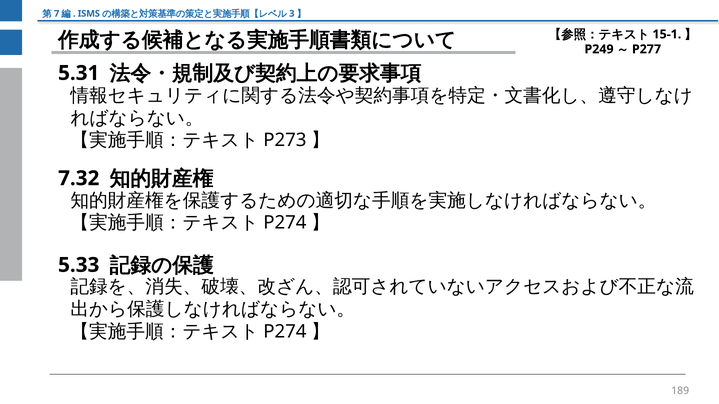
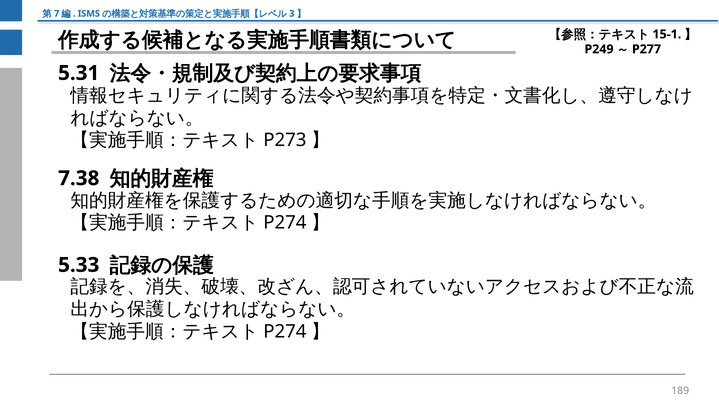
7.32: 7.32 -> 7.38
